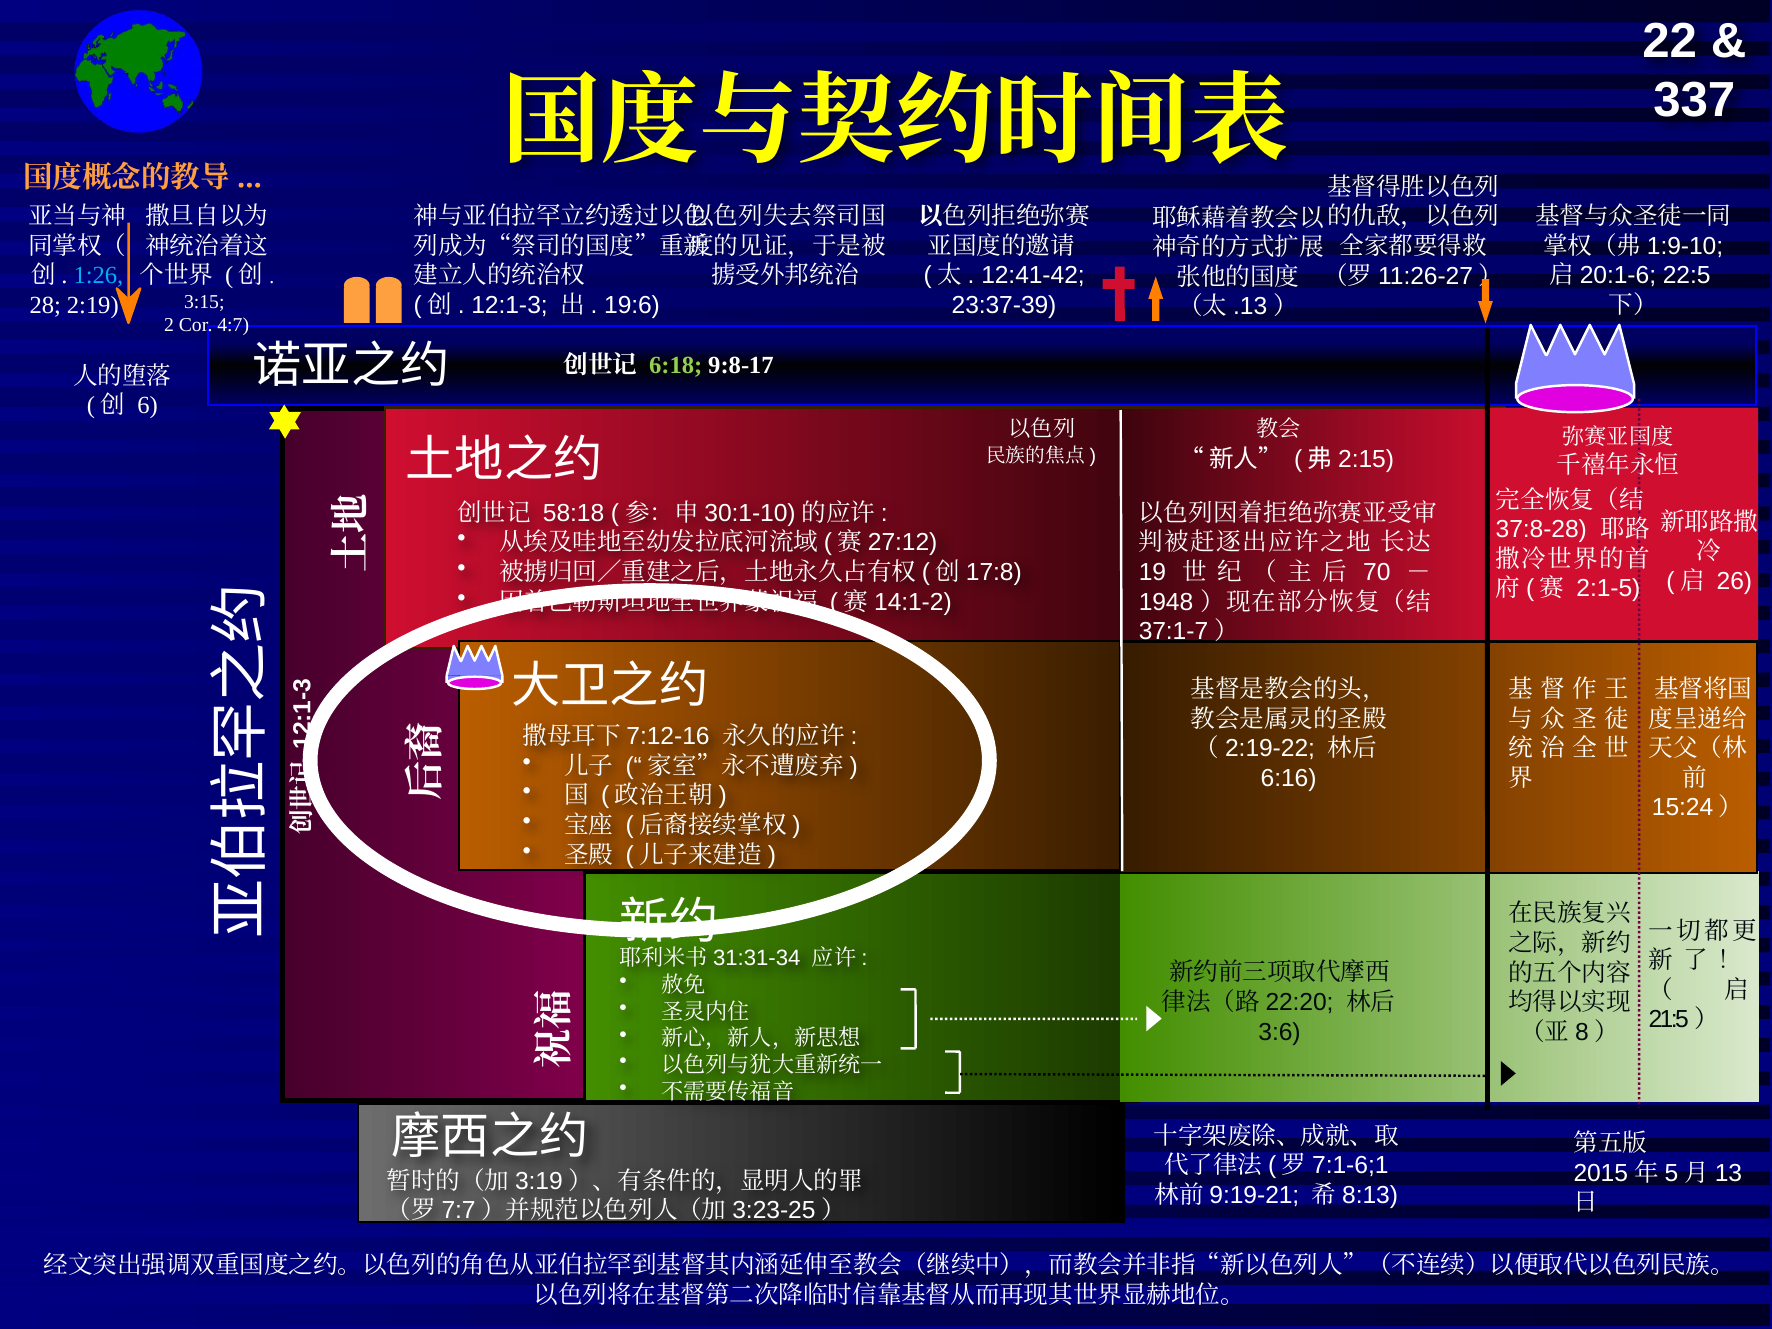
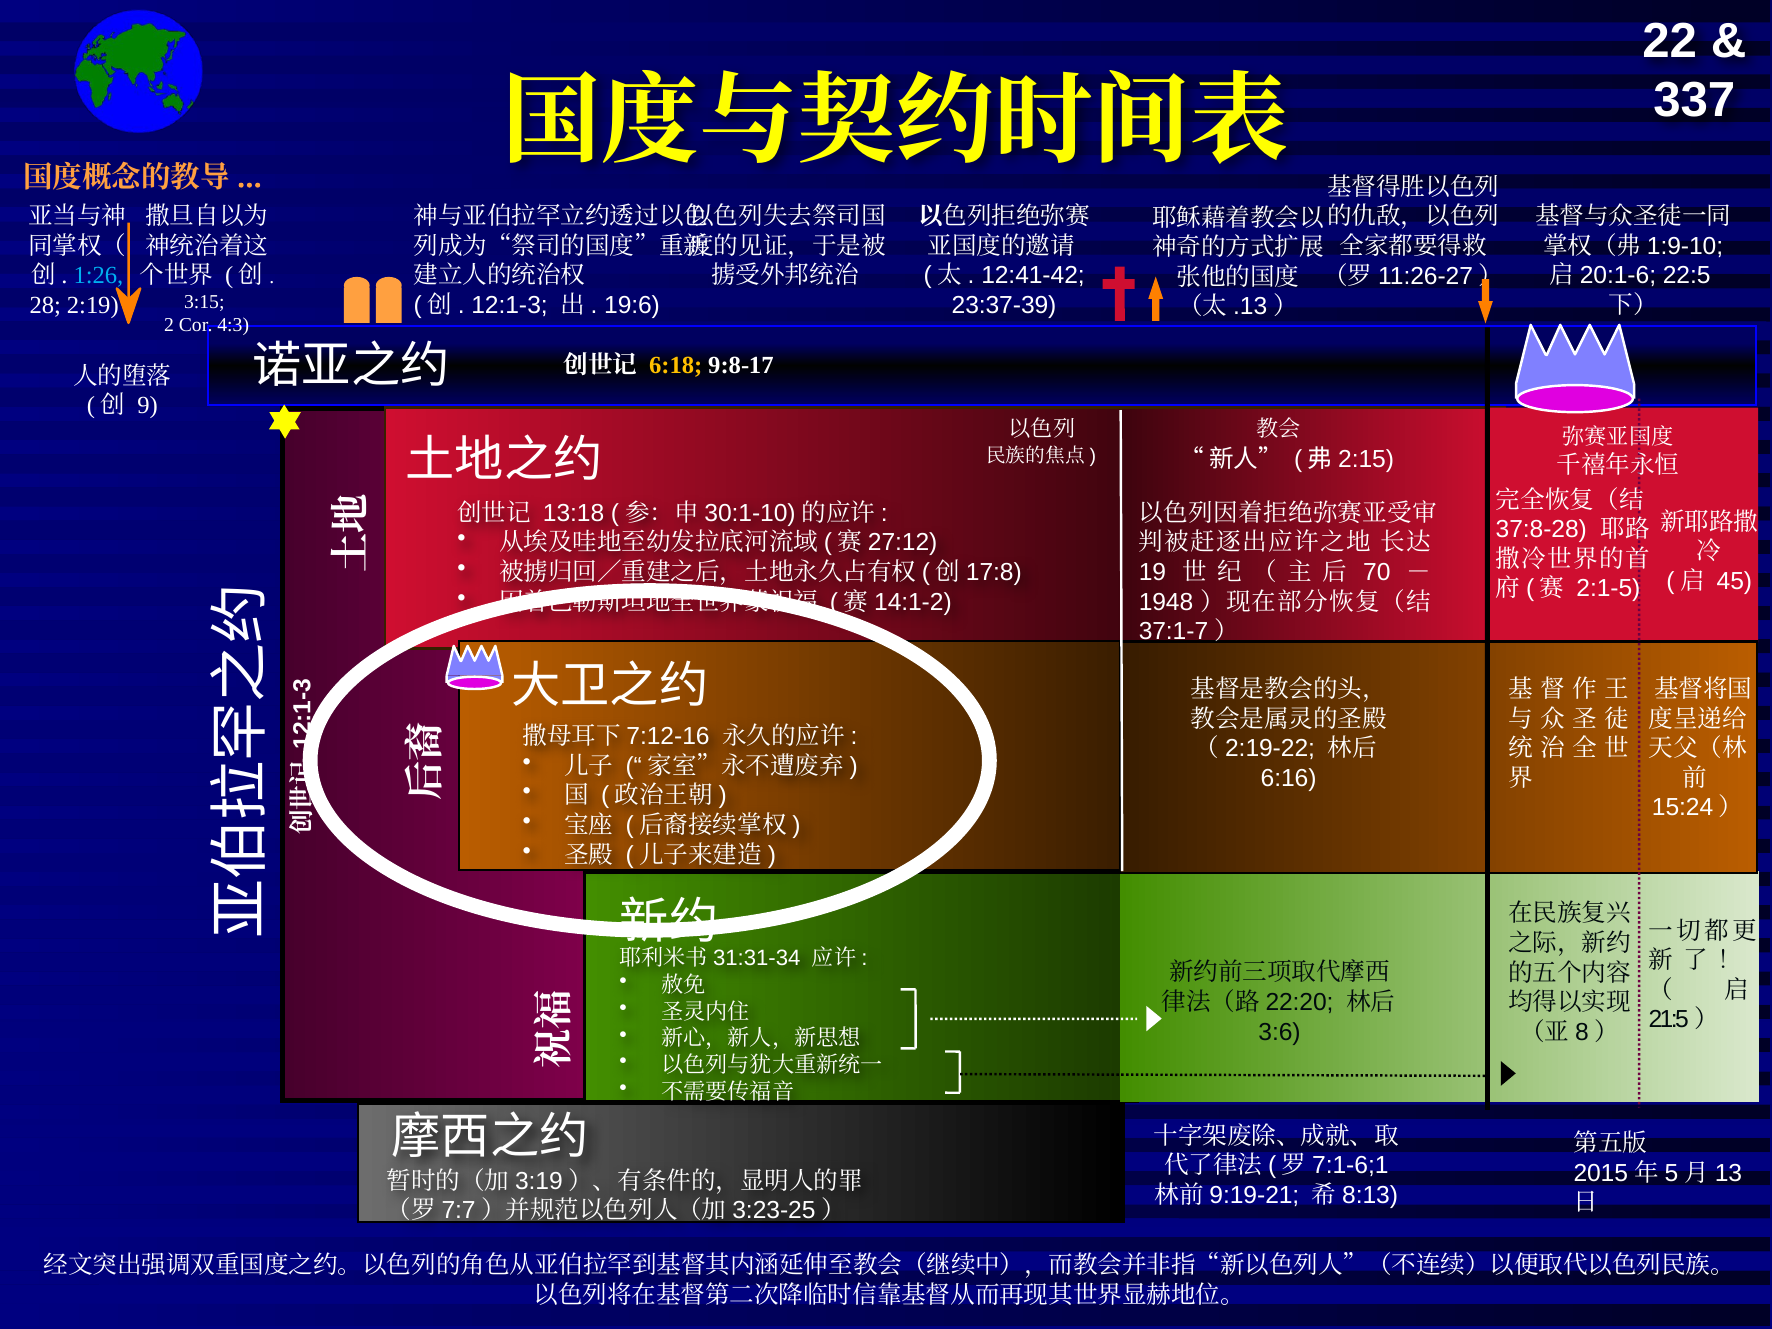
4:7: 4:7 -> 4:3
6:18 colour: light green -> yellow
6: 6 -> 9
58:18: 58:18 -> 13:18
26: 26 -> 45
